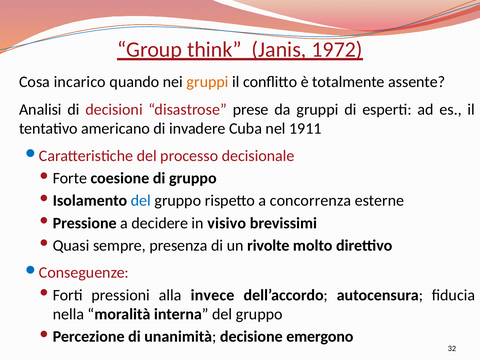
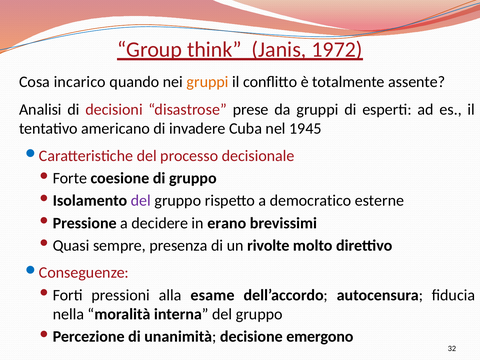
1911: 1911 -> 1945
del at (141, 201) colour: blue -> purple
concorrenza: concorrenza -> democratico
visivo: visivo -> erano
invece: invece -> esame
